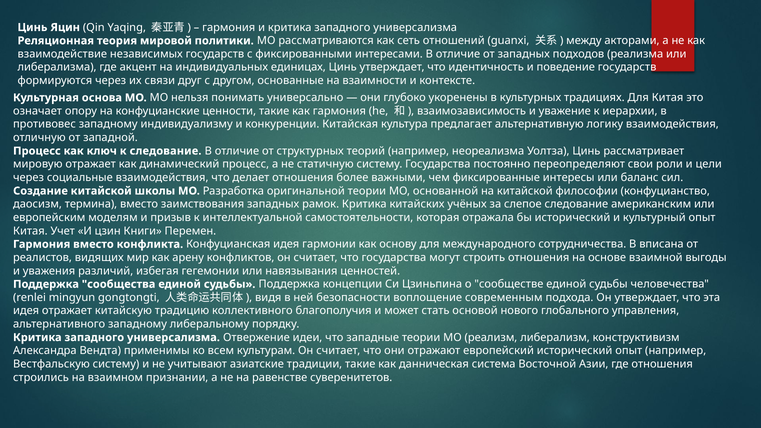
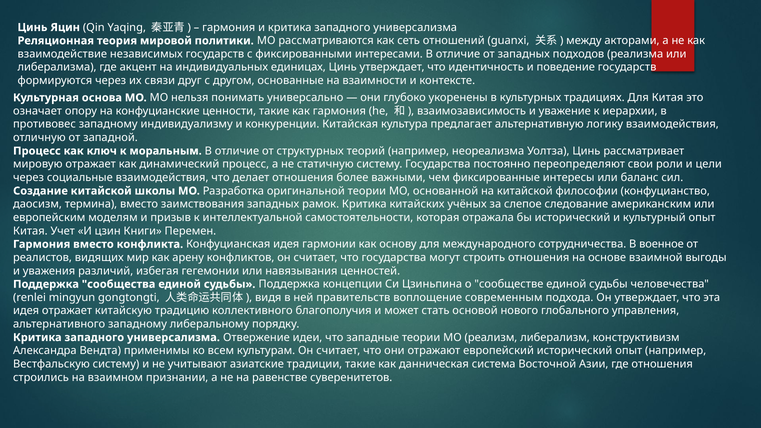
к следование: следование -> моральным
вписана: вписана -> военное
безопасности: безопасности -> правительств
